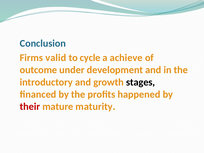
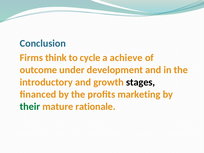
valid: valid -> think
happened: happened -> marketing
their colour: red -> green
maturity: maturity -> rationale
